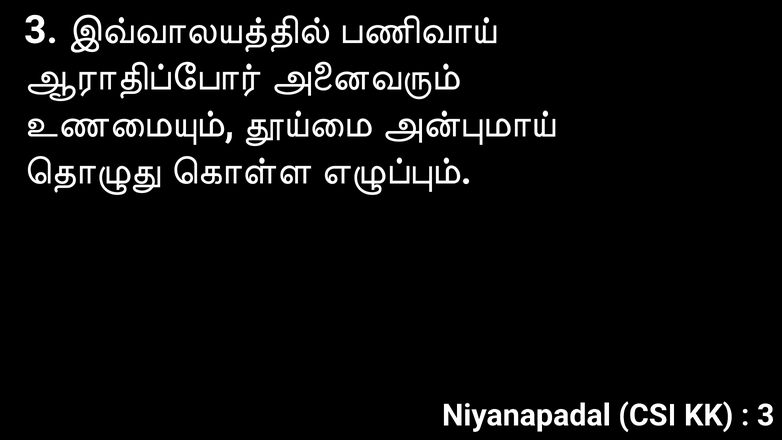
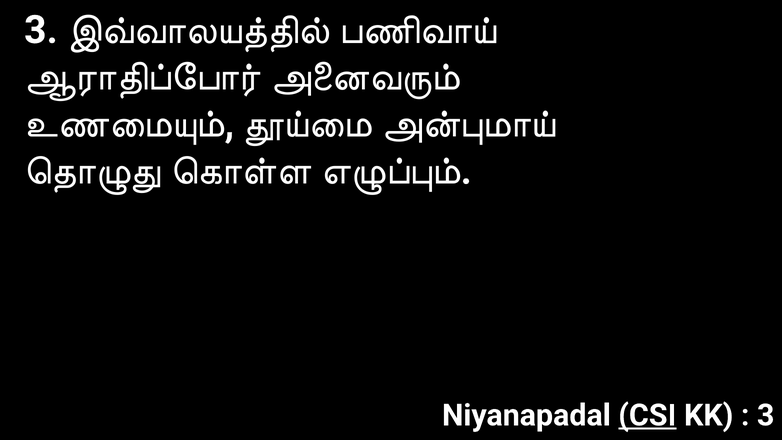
CSI underline: none -> present
